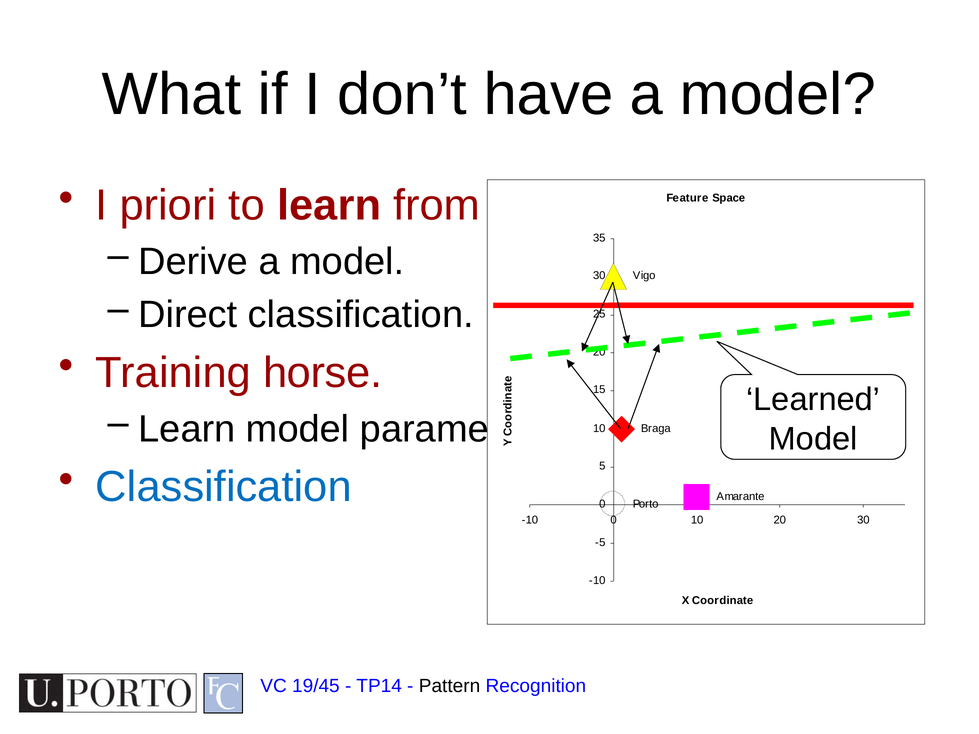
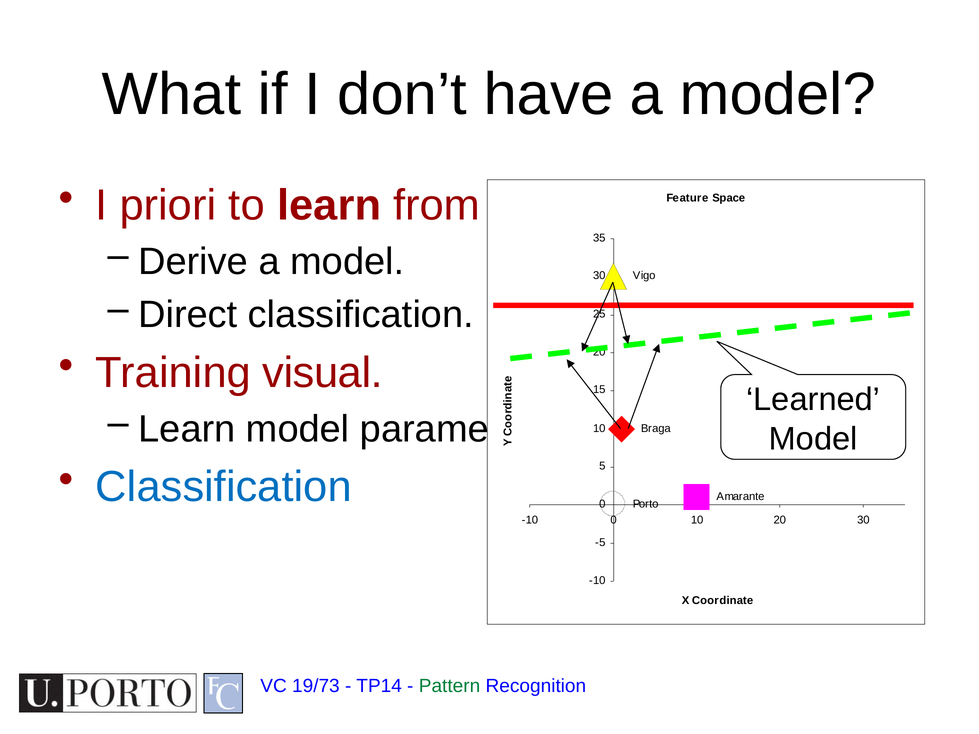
horse: horse -> visual
19/45: 19/45 -> 19/73
Pattern colour: black -> green
